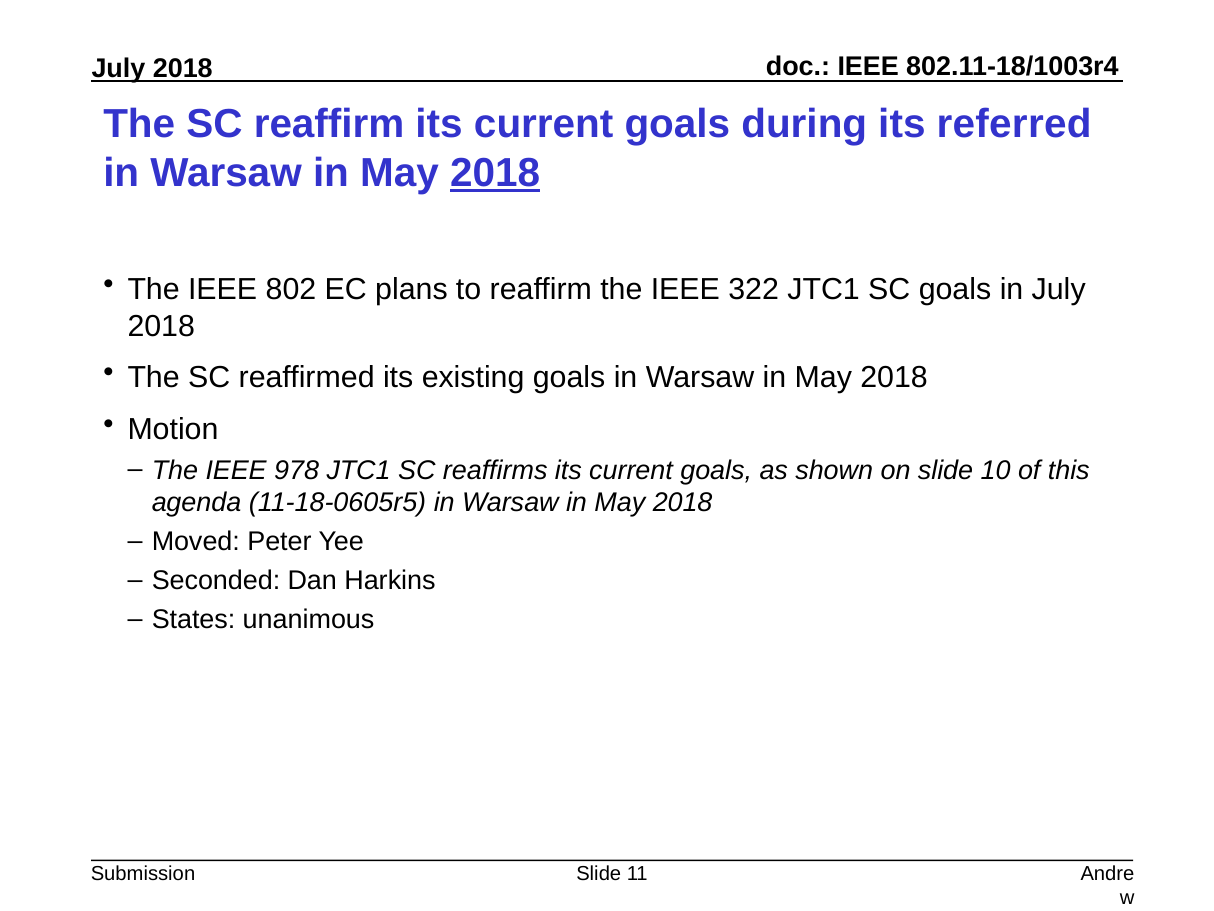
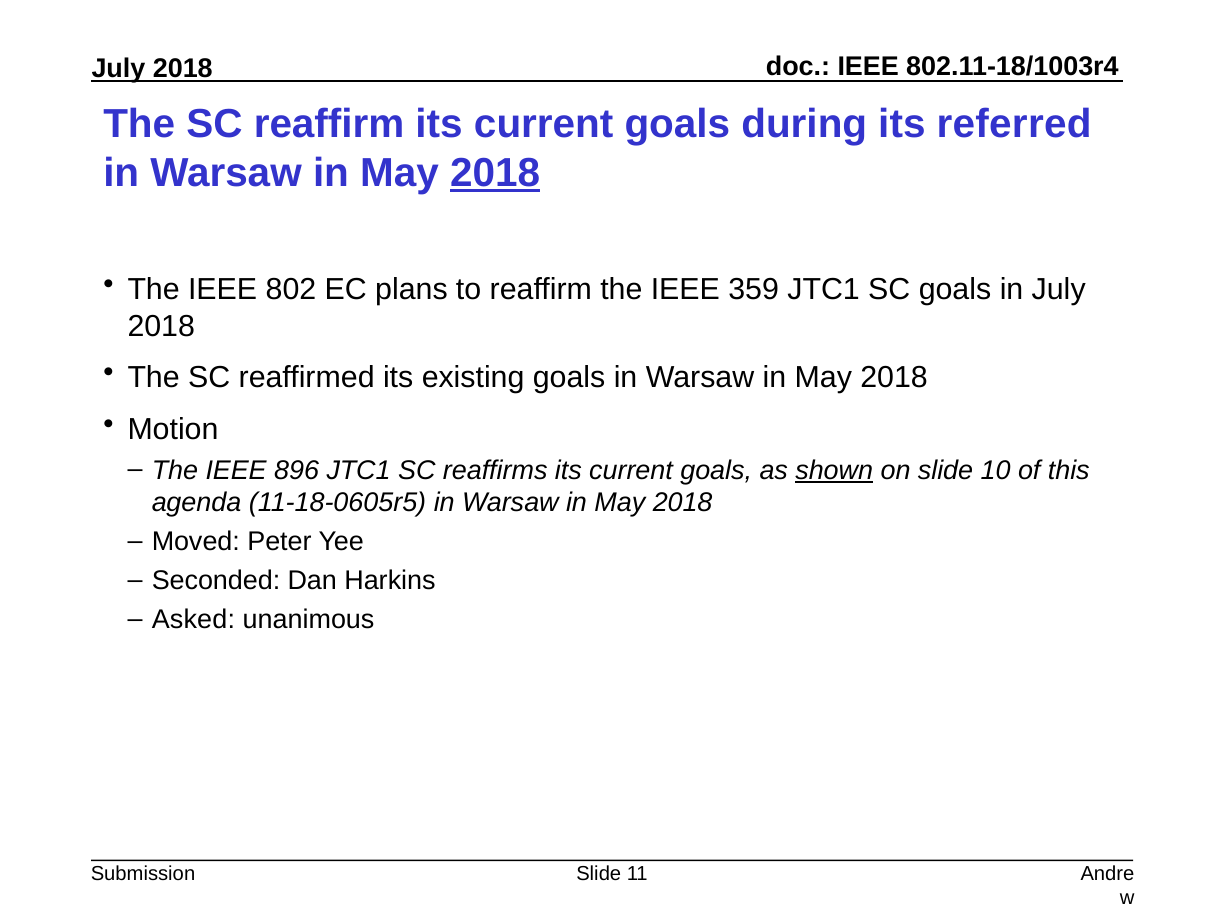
322: 322 -> 359
978: 978 -> 896
shown underline: none -> present
States: States -> Asked
